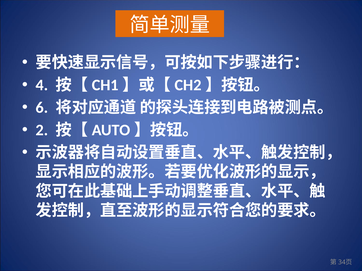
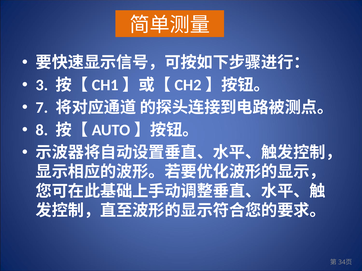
4: 4 -> 3
6: 6 -> 7
2: 2 -> 8
